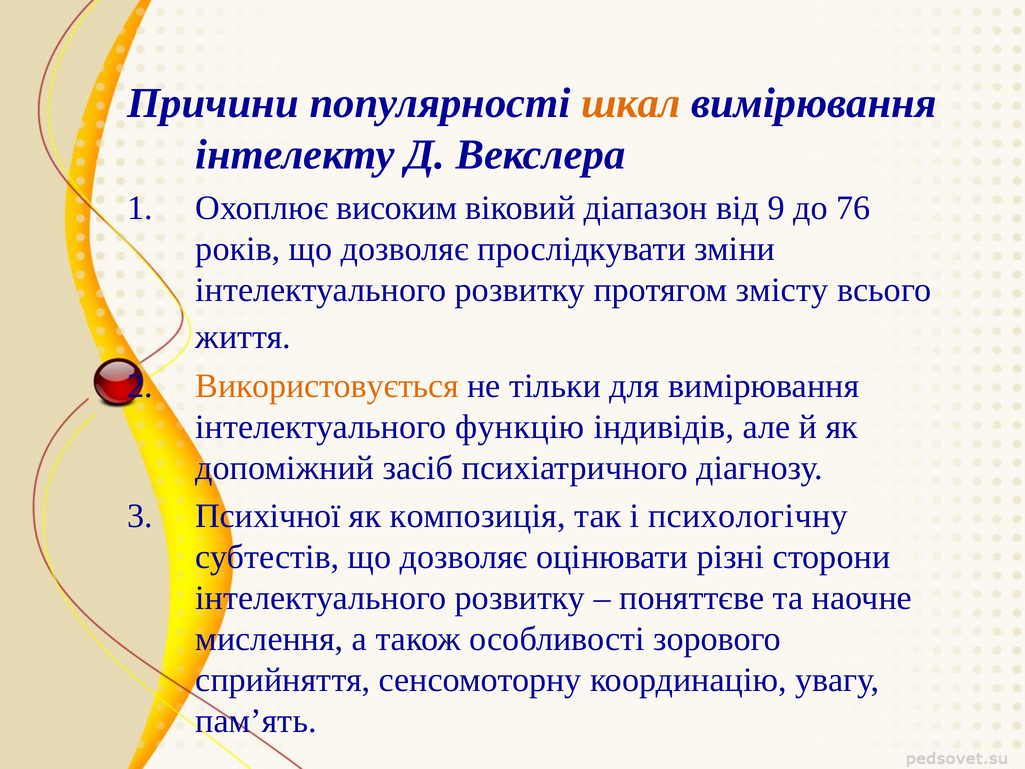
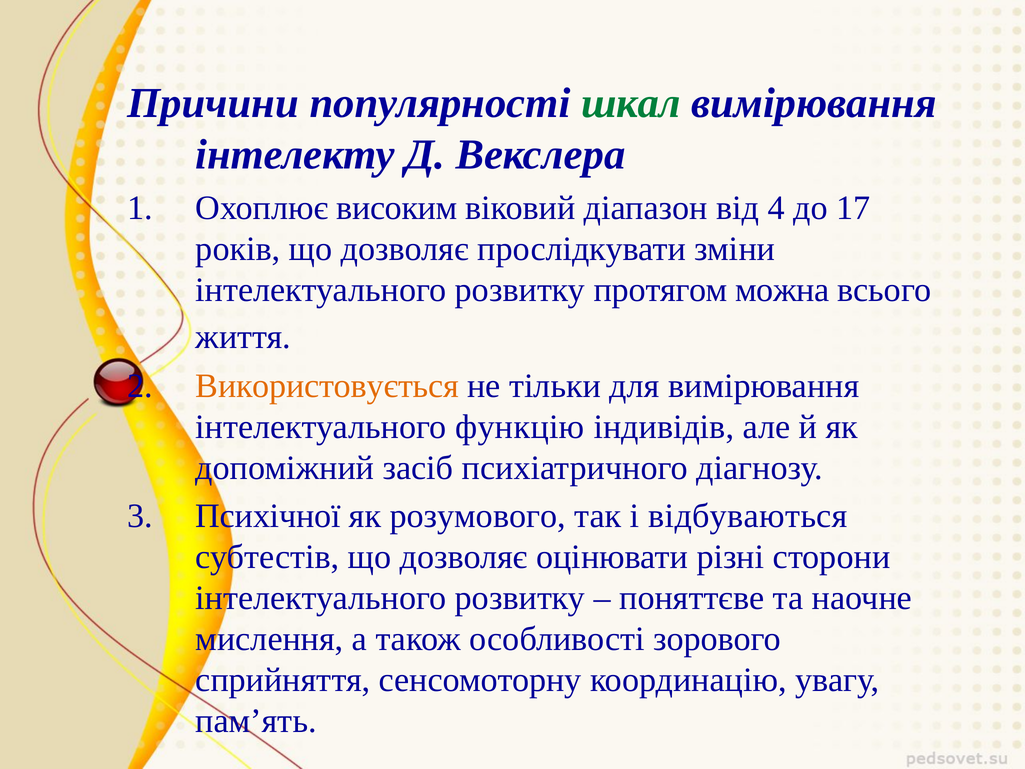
шкал colour: orange -> green
9: 9 -> 4
76: 76 -> 17
змісту: змісту -> можна
композиція: композиція -> розумового
психологічну: психологічну -> відбуваються
